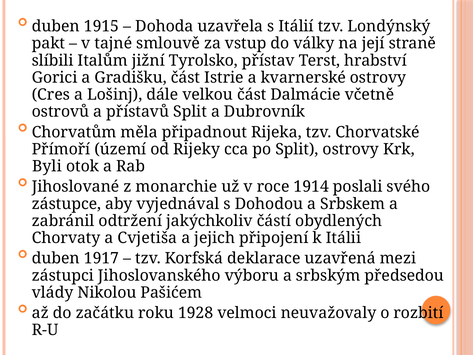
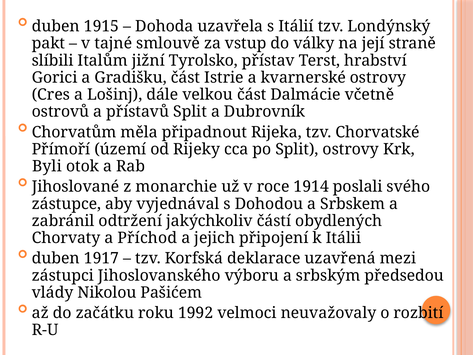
Cvjetiša: Cvjetiša -> Příchod
1928: 1928 -> 1992
